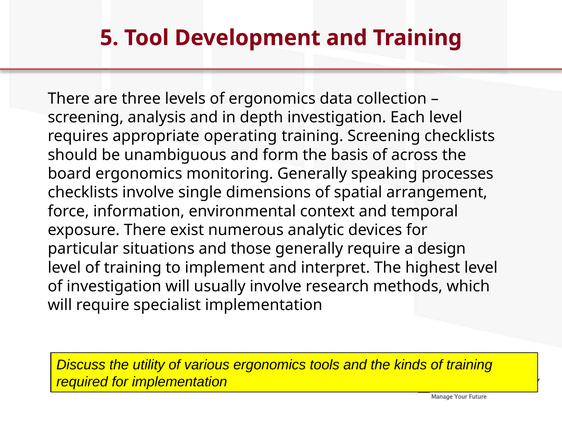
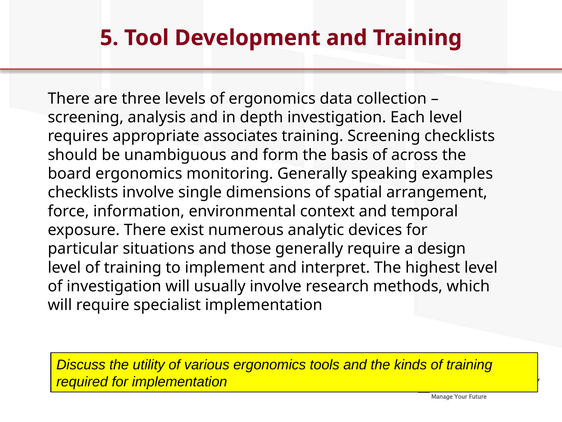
operating: operating -> associates
processes: processes -> examples
